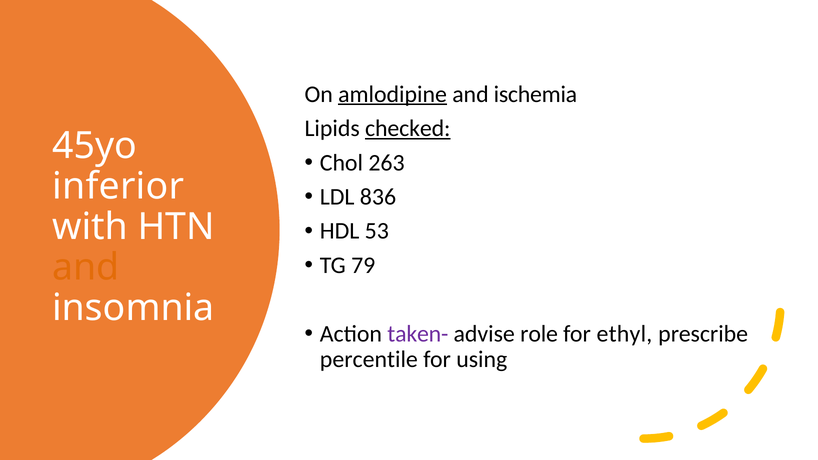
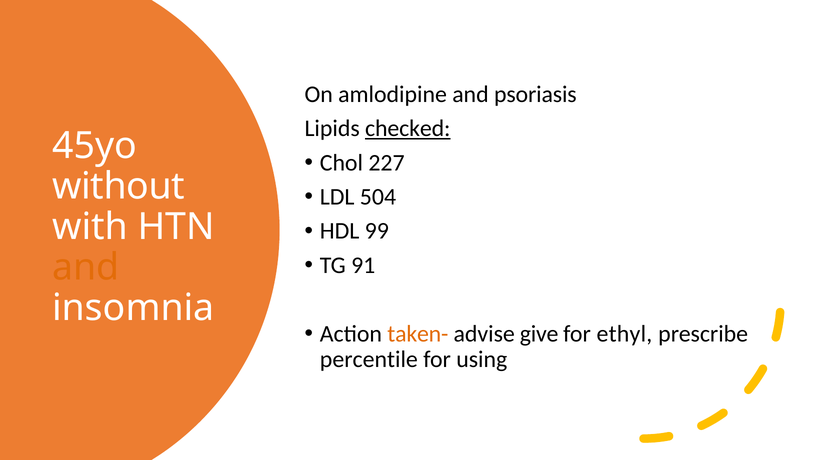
amlodipine underline: present -> none
ischemia: ischemia -> psoriasis
263: 263 -> 227
inferior: inferior -> without
836: 836 -> 504
53: 53 -> 99
79: 79 -> 91
taken- colour: purple -> orange
role: role -> give
